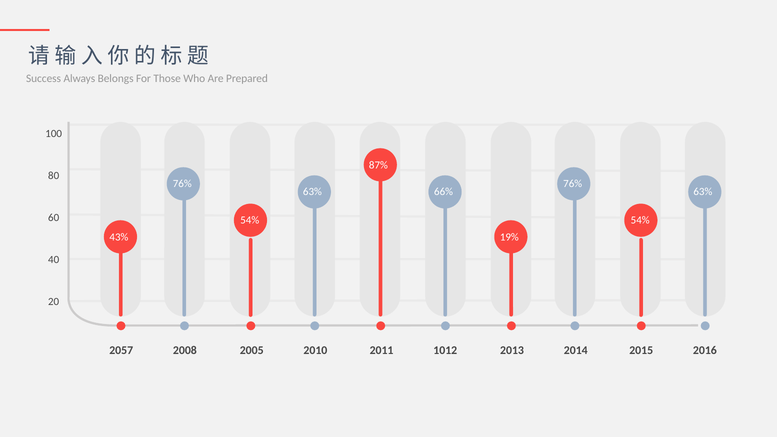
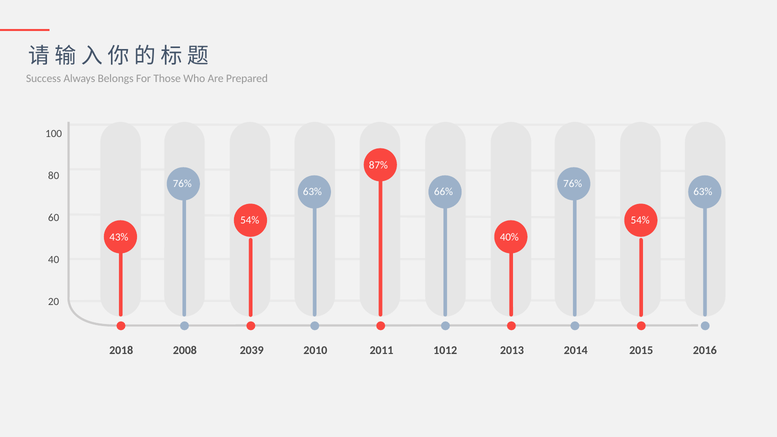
19%: 19% -> 40%
2057: 2057 -> 2018
2005: 2005 -> 2039
